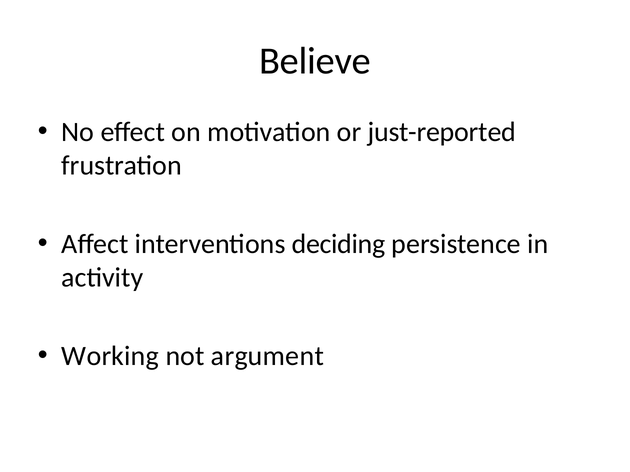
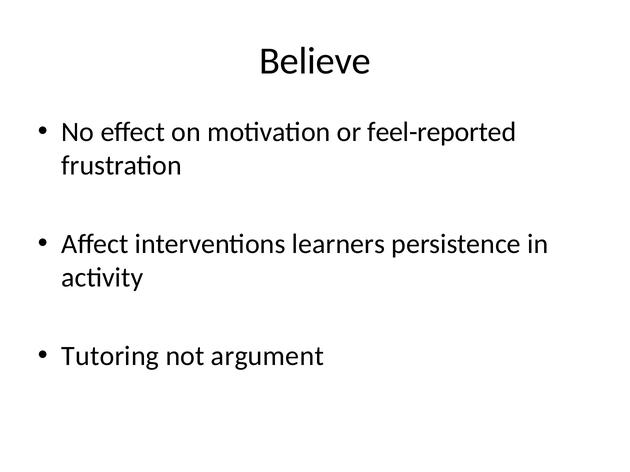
just-reported: just-reported -> feel-reported
deciding: deciding -> learners
Working: Working -> Tutoring
